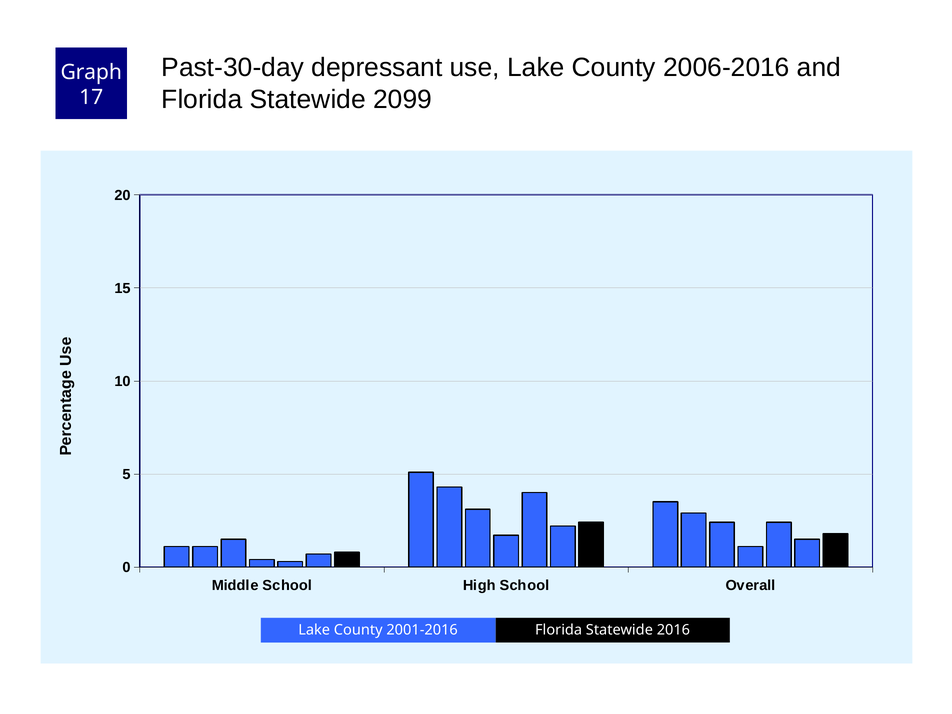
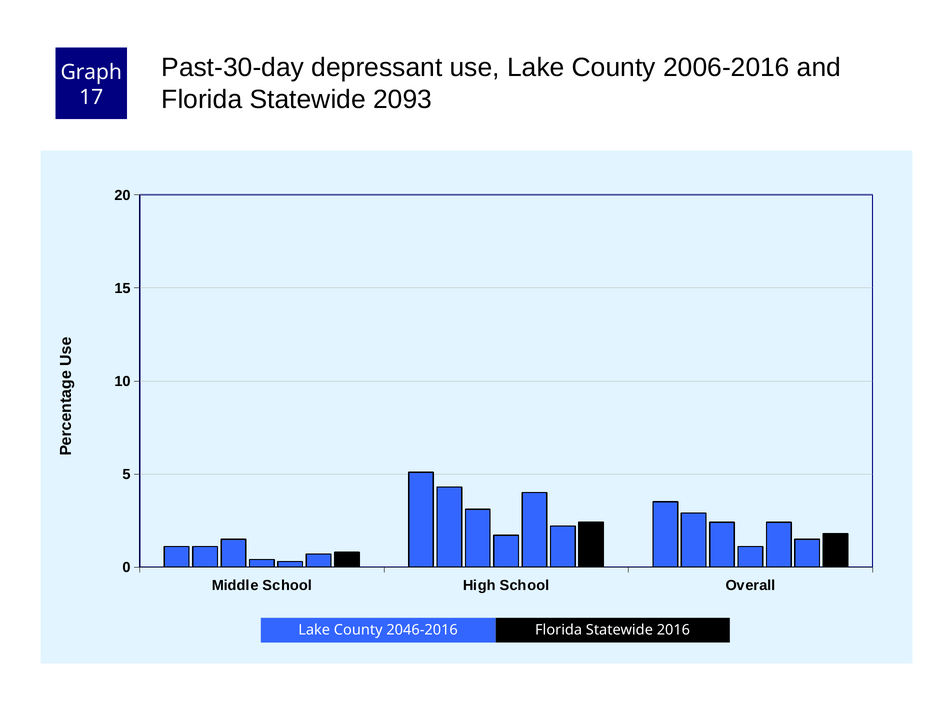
2099: 2099 -> 2093
2001-2016: 2001-2016 -> 2046-2016
